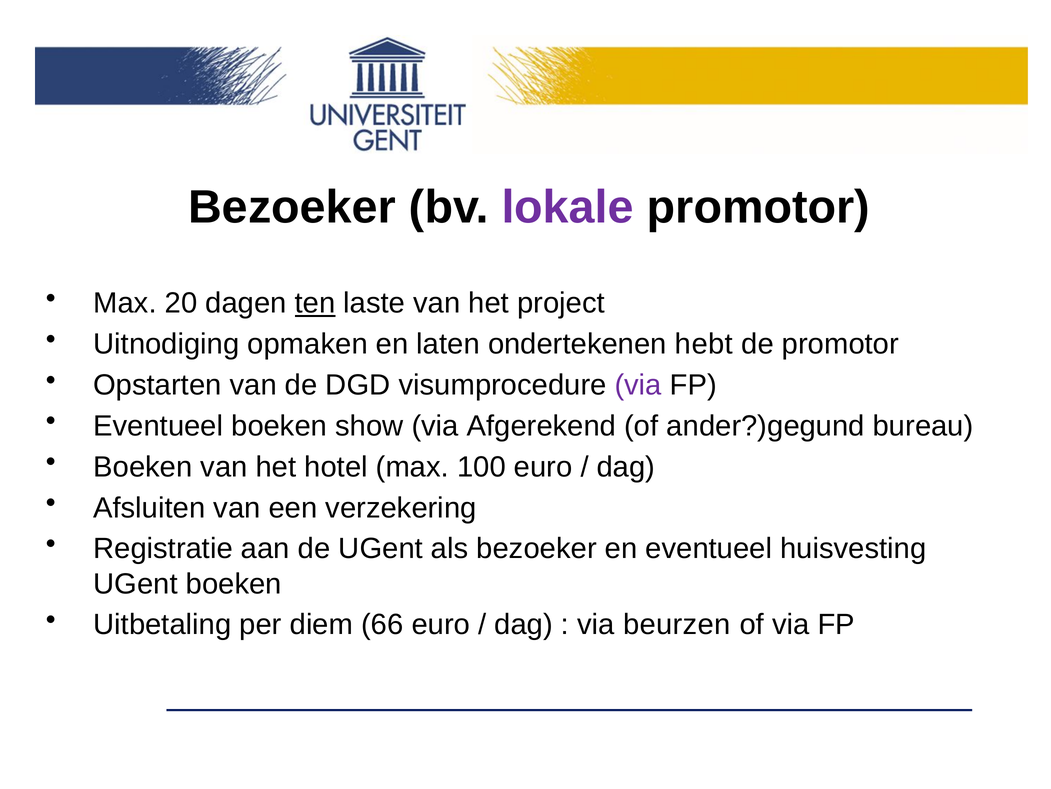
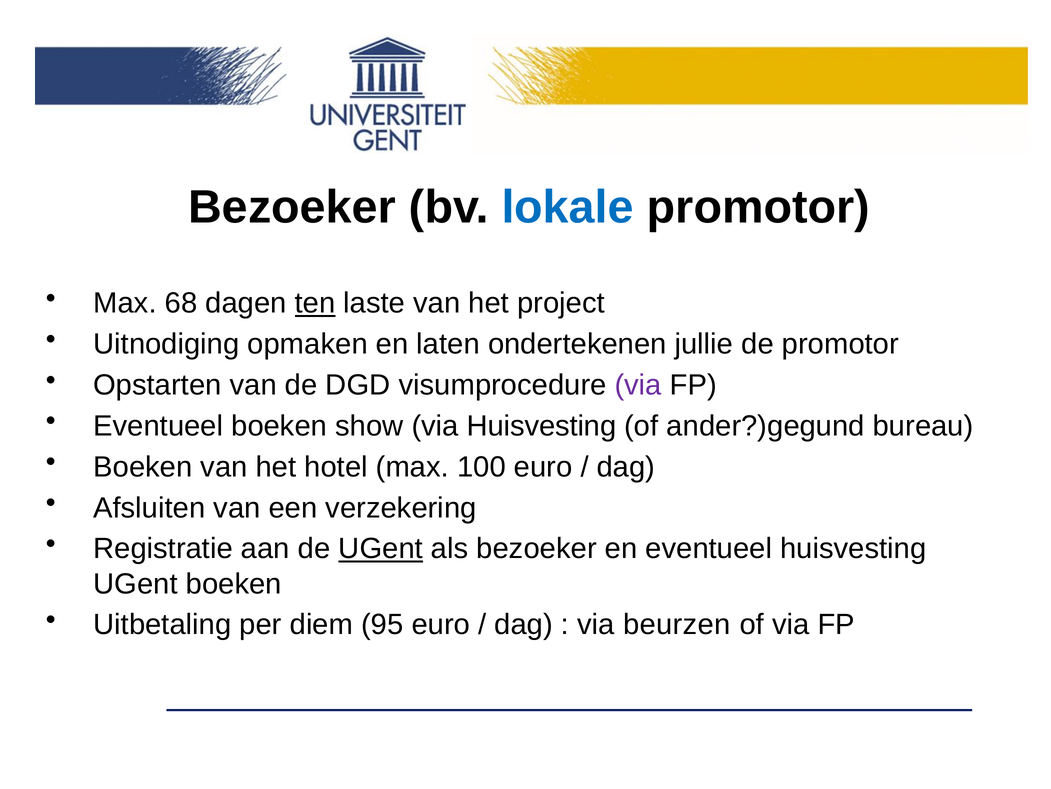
lokale colour: purple -> blue
20: 20 -> 68
hebt: hebt -> jullie
via Afgerekend: Afgerekend -> Huisvesting
UGent at (381, 548) underline: none -> present
66: 66 -> 95
